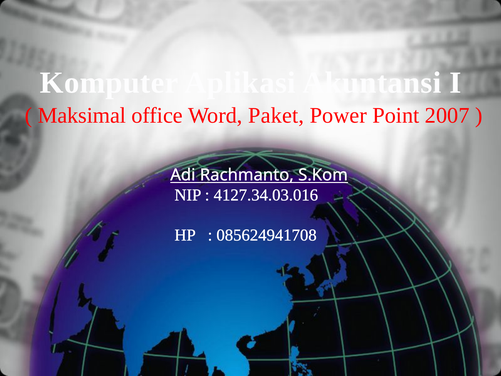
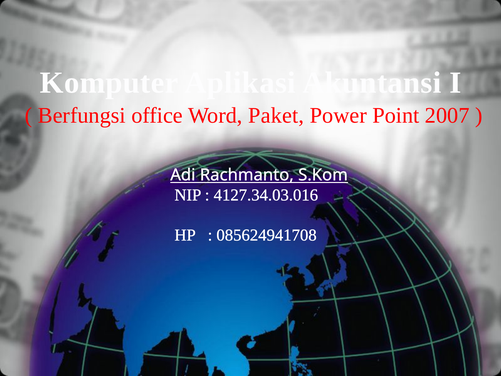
Maksimal: Maksimal -> Berfungsi
